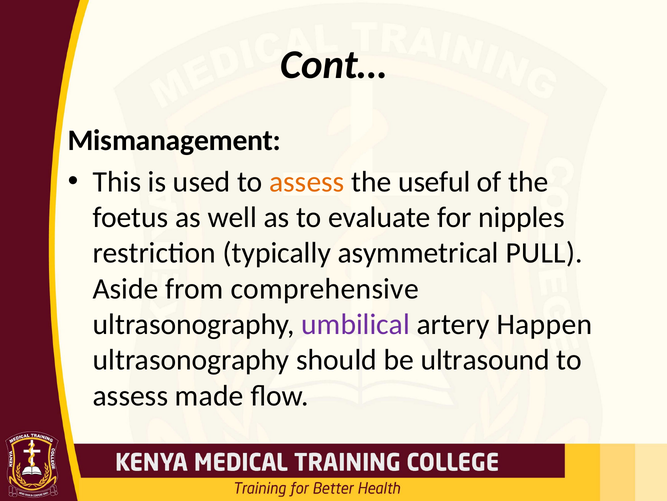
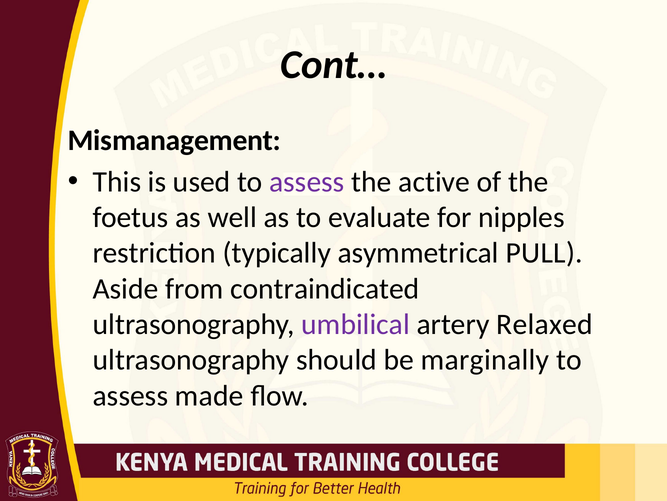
assess at (307, 182) colour: orange -> purple
useful: useful -> active
comprehensive: comprehensive -> contraindicated
Happen: Happen -> Relaxed
ultrasound: ultrasound -> marginally
